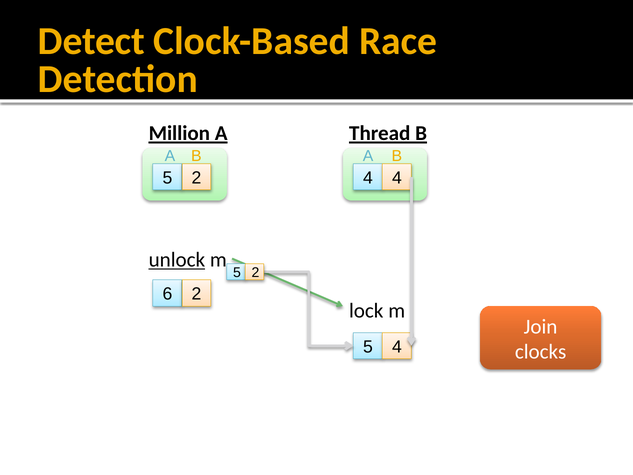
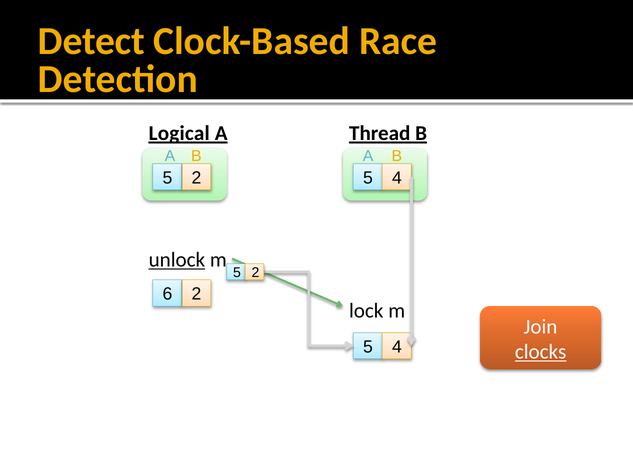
Million: Million -> Logical
5 2 4: 4 -> 5
clocks underline: none -> present
